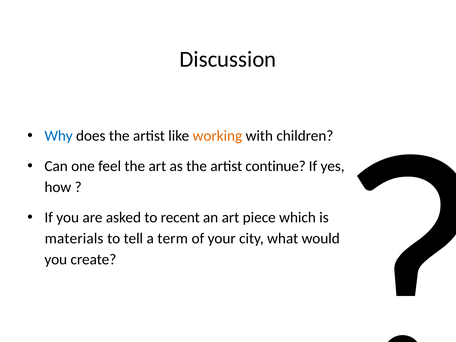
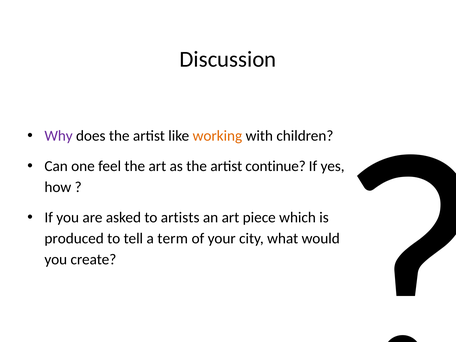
Why colour: blue -> purple
recent: recent -> artists
materials: materials -> produced
